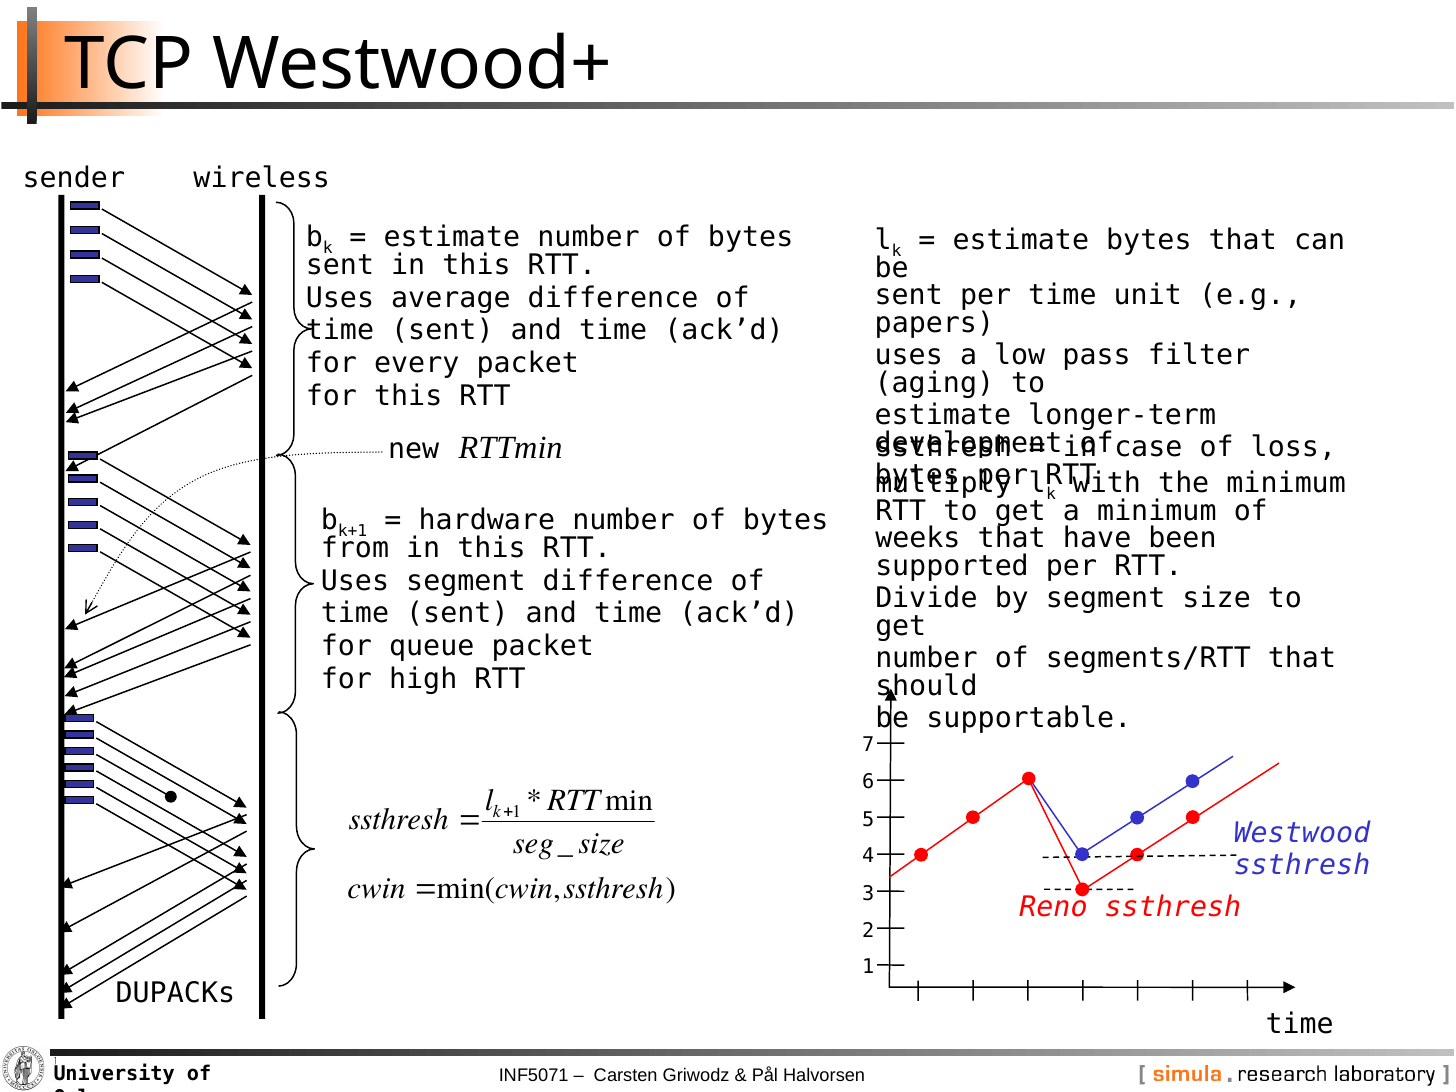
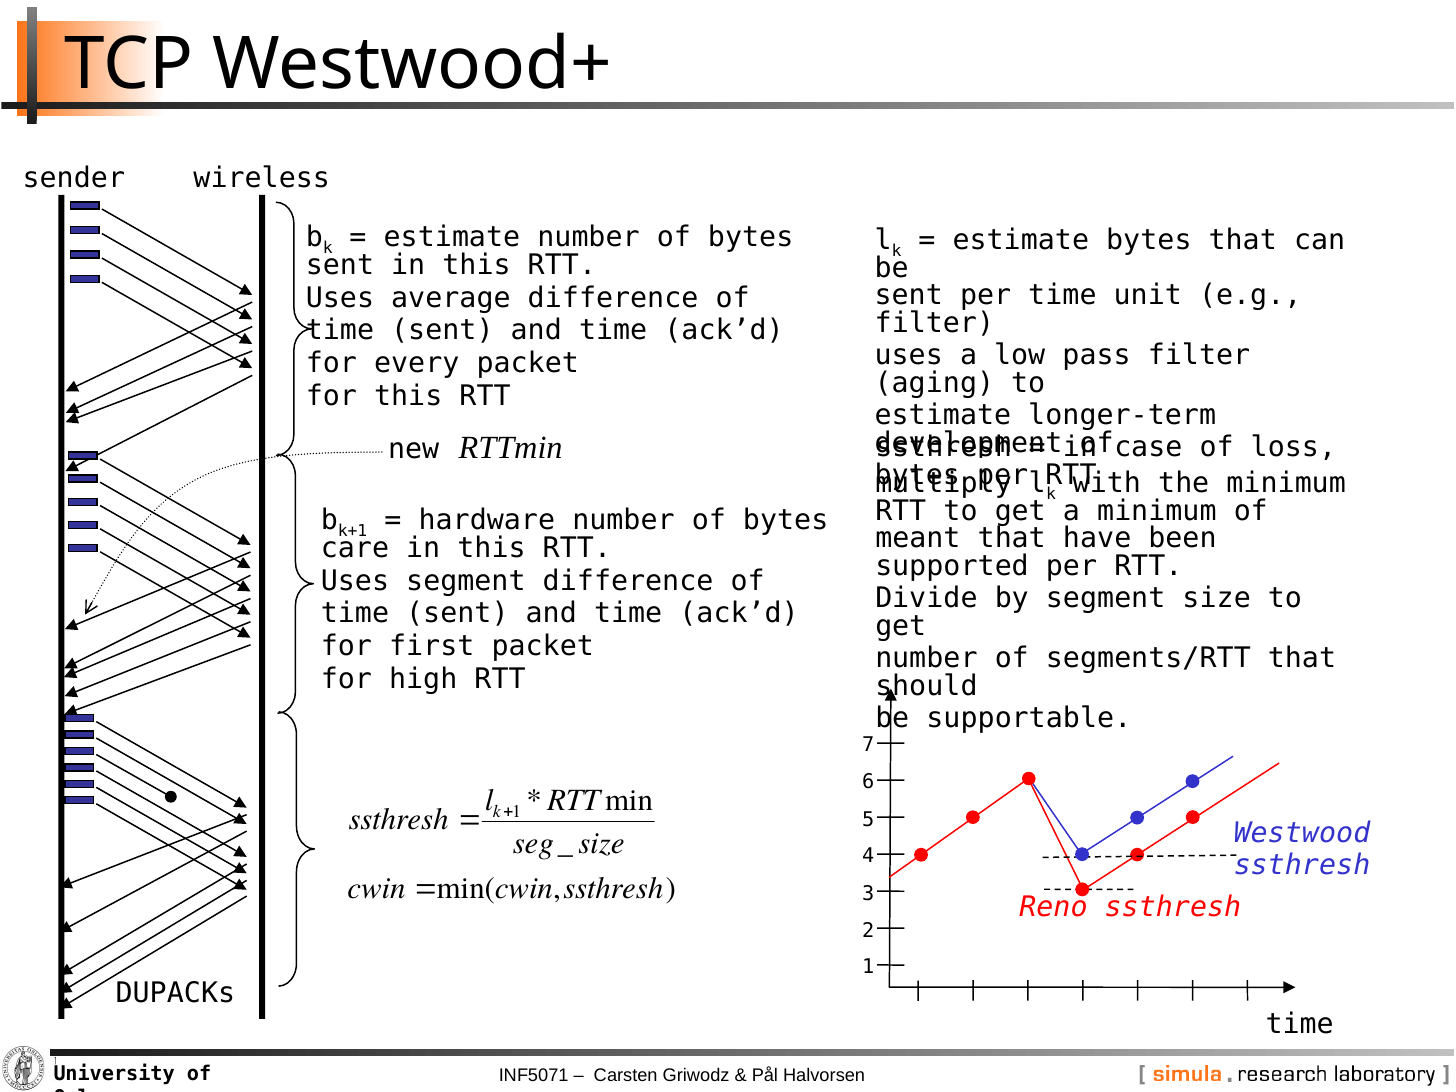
papers at (934, 323): papers -> filter
weeks: weeks -> meant
from: from -> care
queue: queue -> first
